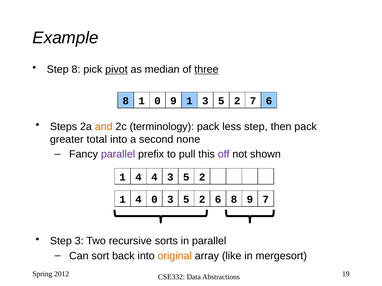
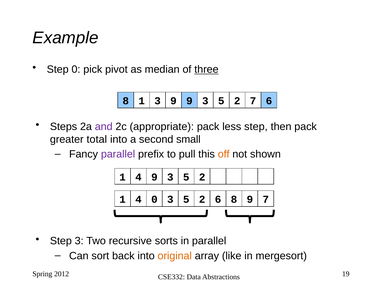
Step 8: 8 -> 0
pivot underline: present -> none
1 0: 0 -> 3
9 1: 1 -> 9
and colour: orange -> purple
terminology: terminology -> appropriate
none: none -> small
off colour: purple -> orange
4 4: 4 -> 9
